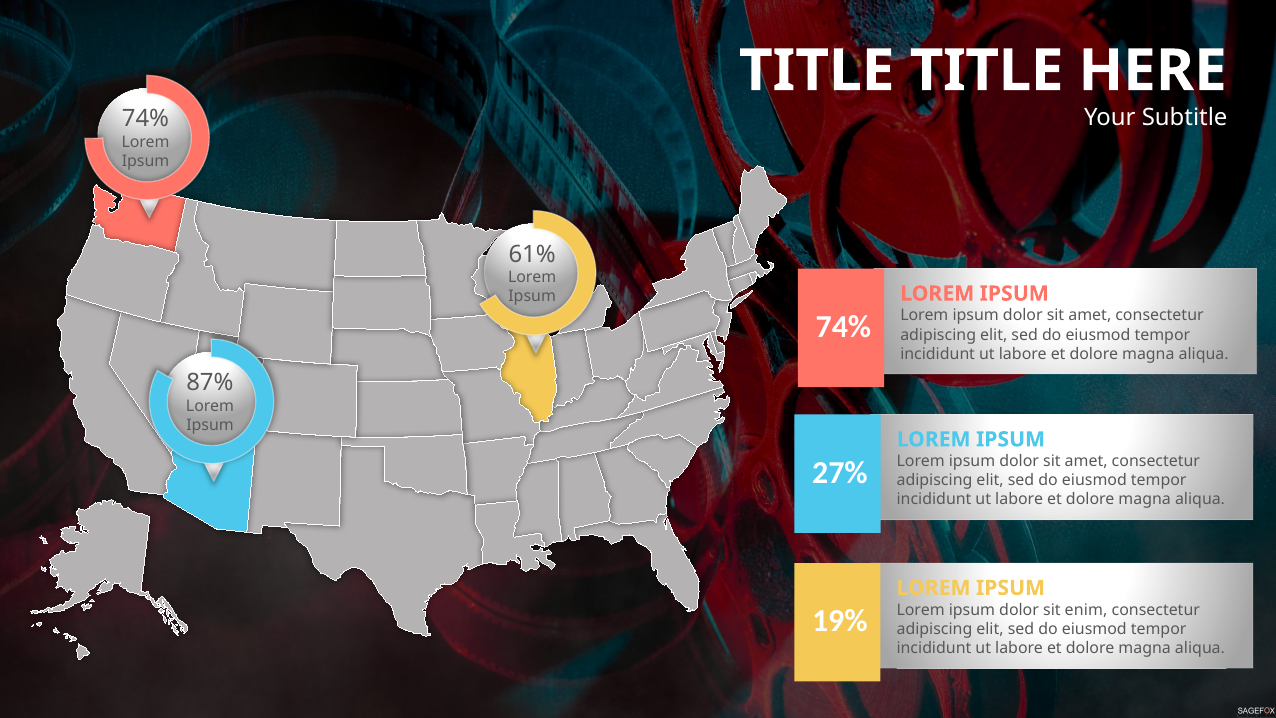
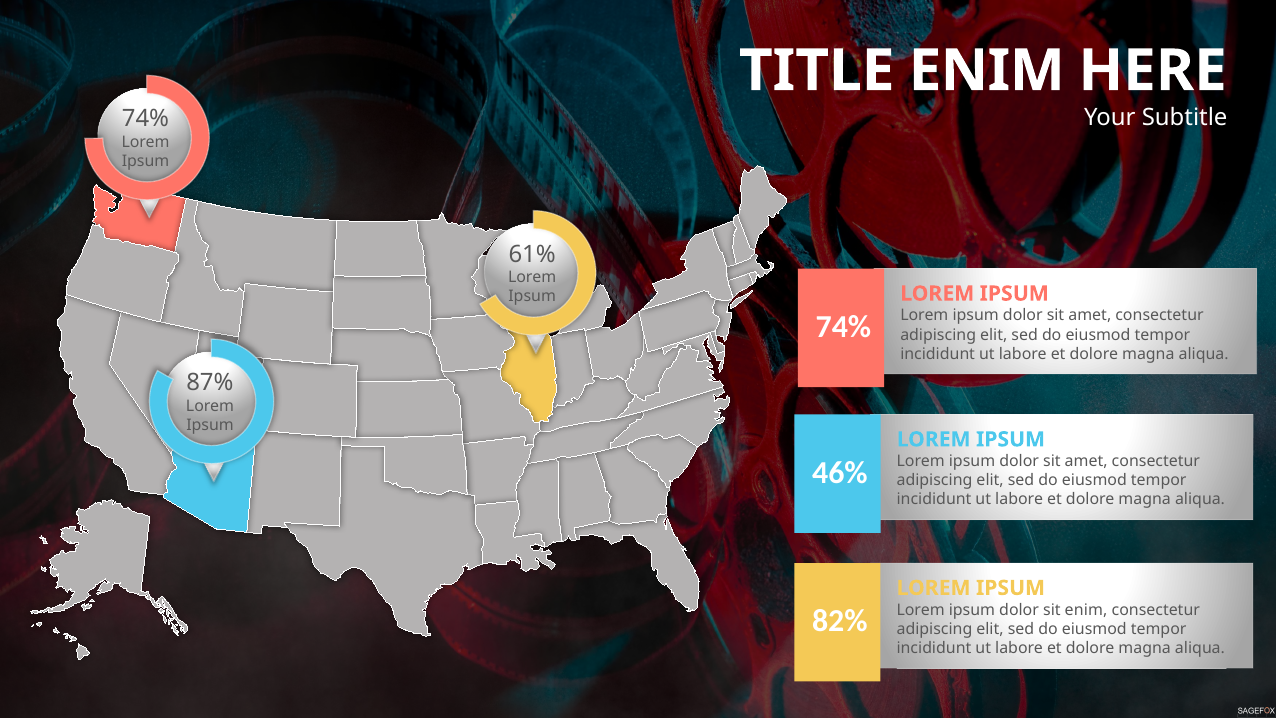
TITLE TITLE: TITLE -> ENIM
27%: 27% -> 46%
19%: 19% -> 82%
